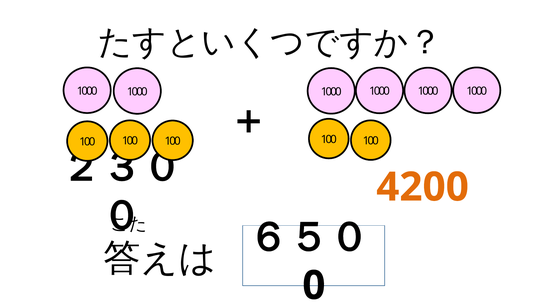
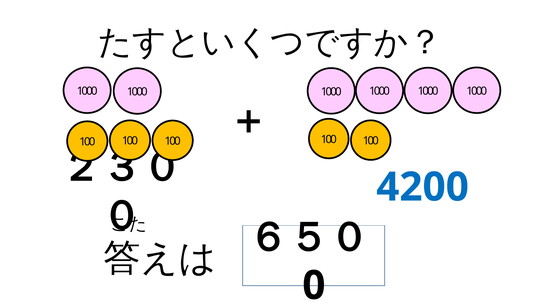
4200 colour: orange -> blue
